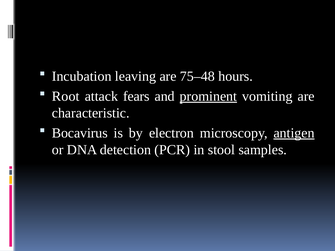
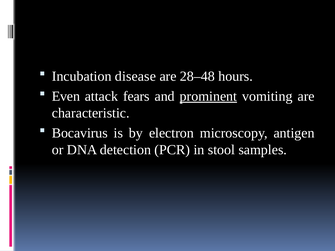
leaving: leaving -> disease
75–48: 75–48 -> 28–48
Root: Root -> Even
antigen underline: present -> none
